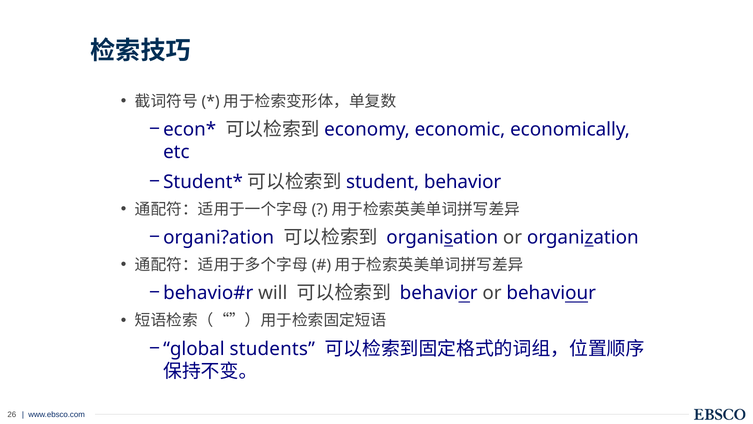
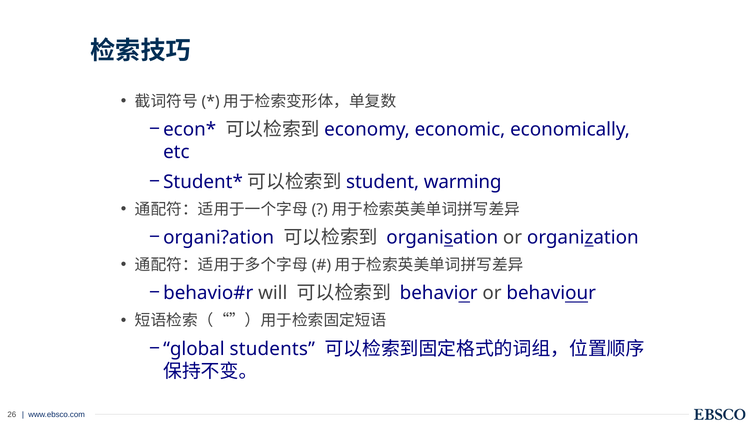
student behavior: behavior -> warming
